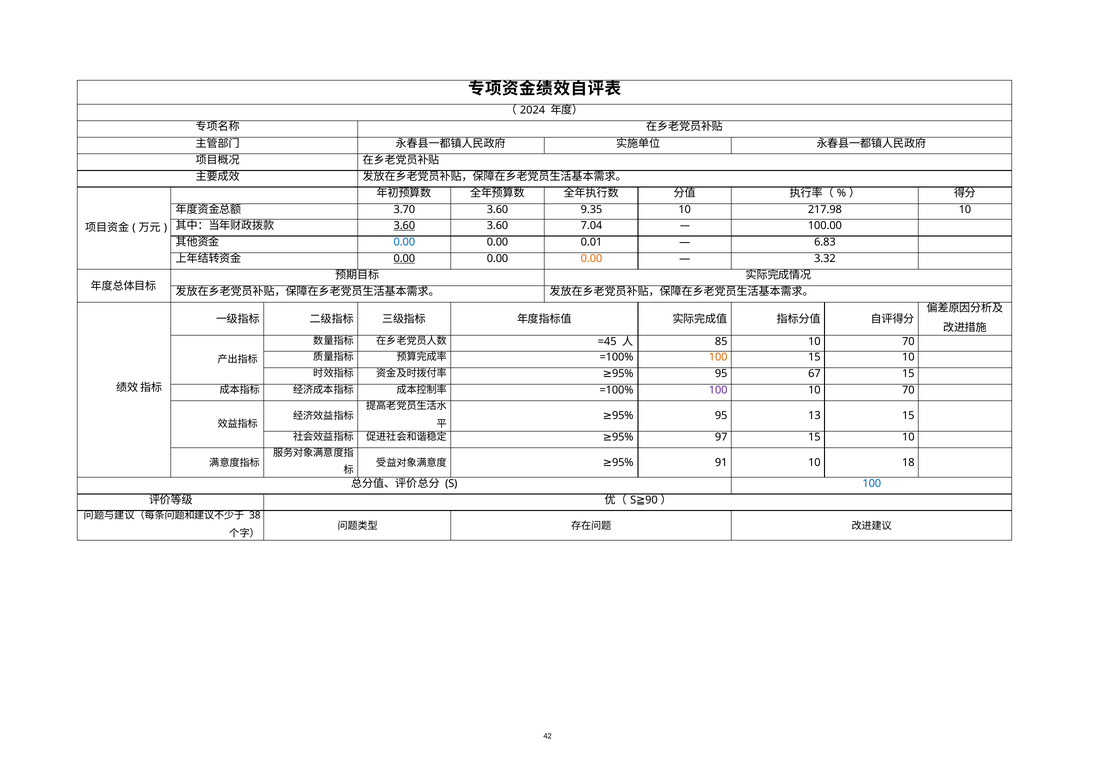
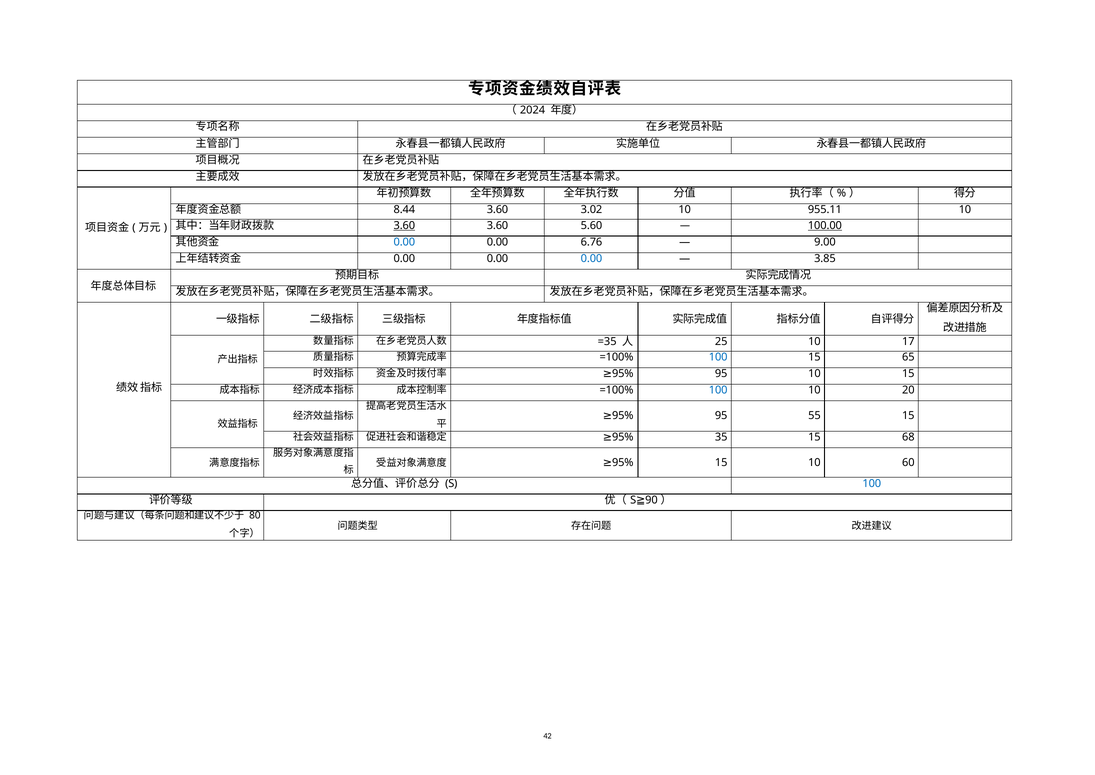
3.70: 3.70 -> 8.44
9.35: 9.35 -> 3.02
217.98: 217.98 -> 955.11
7.04: 7.04 -> 5.60
100.00 underline: none -> present
0.01: 0.01 -> 6.76
6.83: 6.83 -> 9.00
0.00 at (404, 259) underline: present -> none
0.00 at (591, 259) colour: orange -> blue
3.32: 3.32 -> 3.85
=45: =45 -> =35
85: 85 -> 25
70 at (908, 341): 70 -> 17
100 at (718, 357) colour: orange -> blue
10 at (908, 357): 10 -> 65
95 67: 67 -> 10
100 at (718, 390) colour: purple -> blue
70 at (908, 390): 70 -> 20
13: 13 -> 55
97: 97 -> 35
10 at (908, 437): 10 -> 68
≥95% 91: 91 -> 15
18: 18 -> 60
38: 38 -> 80
